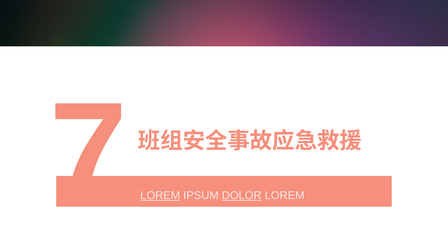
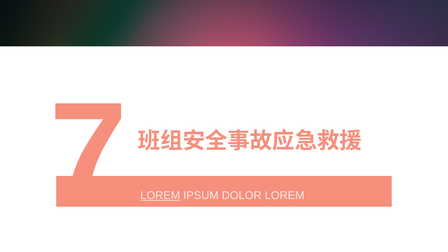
DOLOR underline: present -> none
